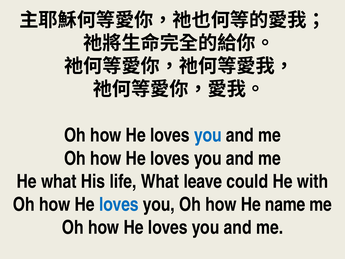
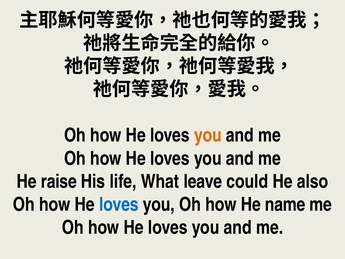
you at (208, 135) colour: blue -> orange
He what: what -> raise
with: with -> also
